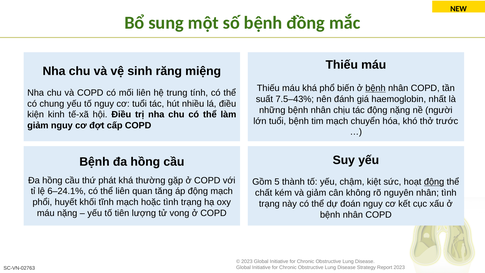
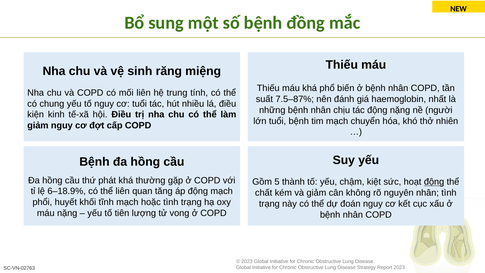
bệnh at (375, 88) underline: present -> none
7.5–43%: 7.5–43% -> 7.5–87%
trước: trước -> nhiên
6–24.1%: 6–24.1% -> 6–18.9%
